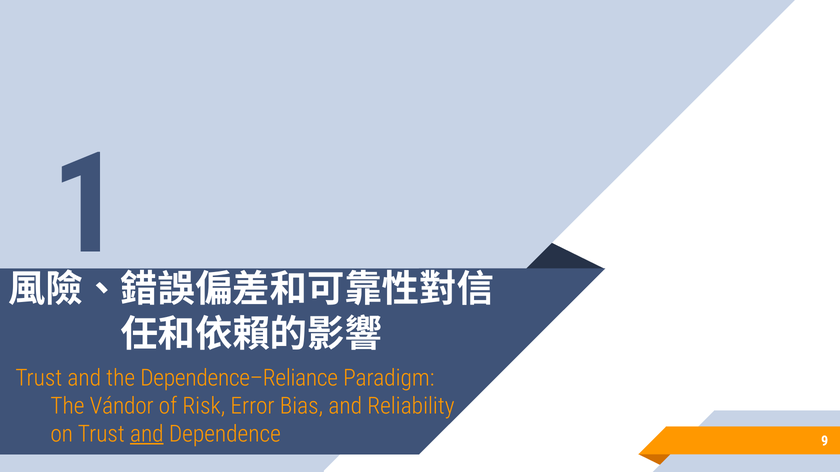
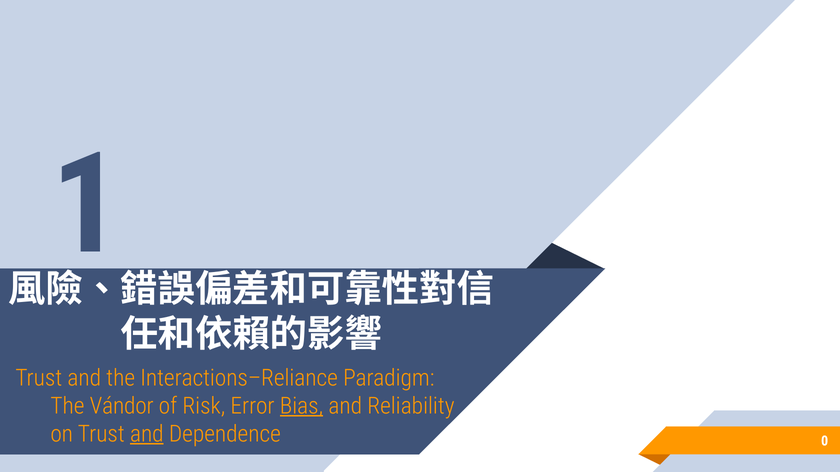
Dependence–Reliance: Dependence–Reliance -> Interactions–Reliance
Bias underline: none -> present
9: 9 -> 0
